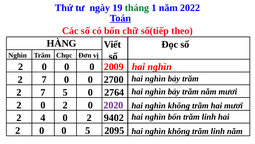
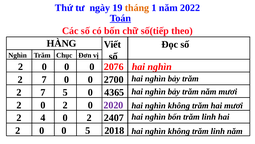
tháng colour: green -> orange
2009: 2009 -> 2076
2764: 2764 -> 4365
9402: 9402 -> 2407
2095: 2095 -> 2018
